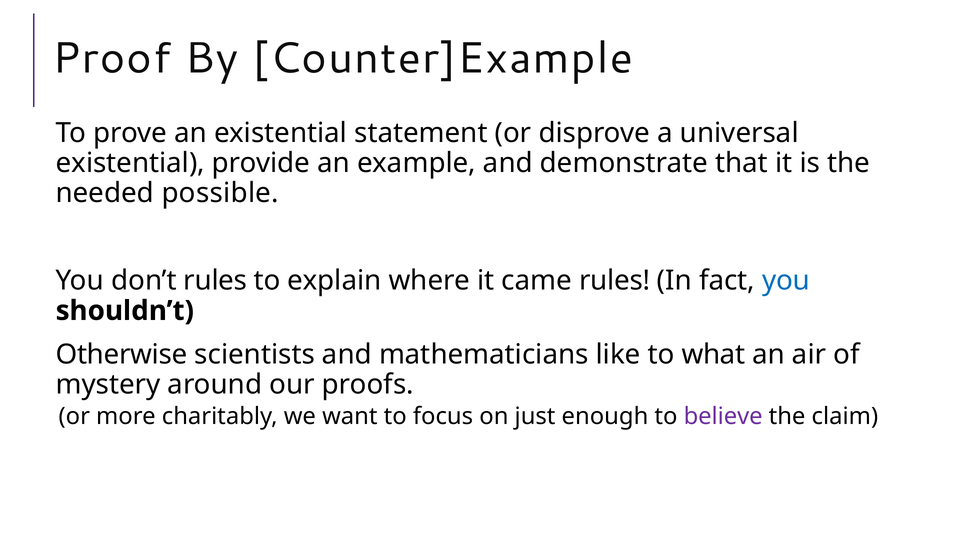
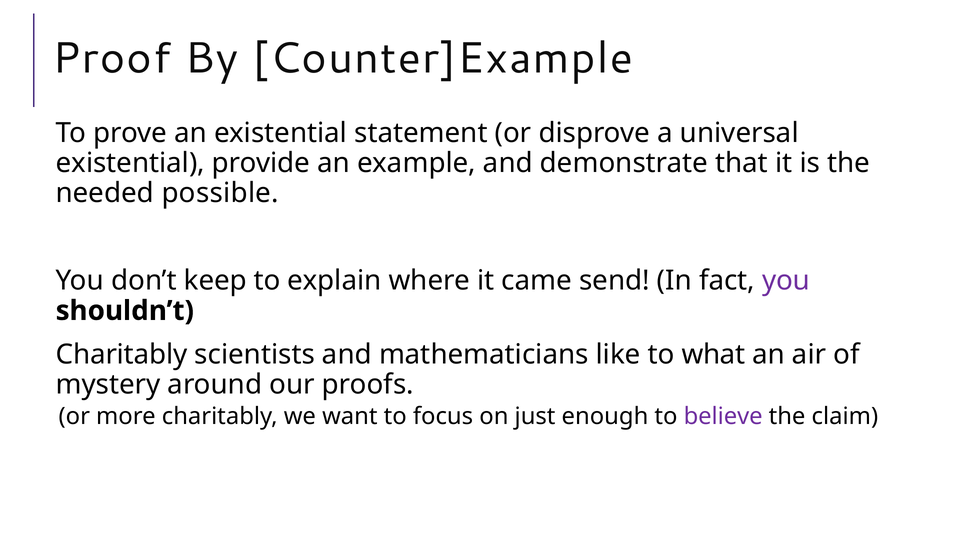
don’t rules: rules -> keep
came rules: rules -> send
you at (786, 281) colour: blue -> purple
Otherwise at (122, 355): Otherwise -> Charitably
